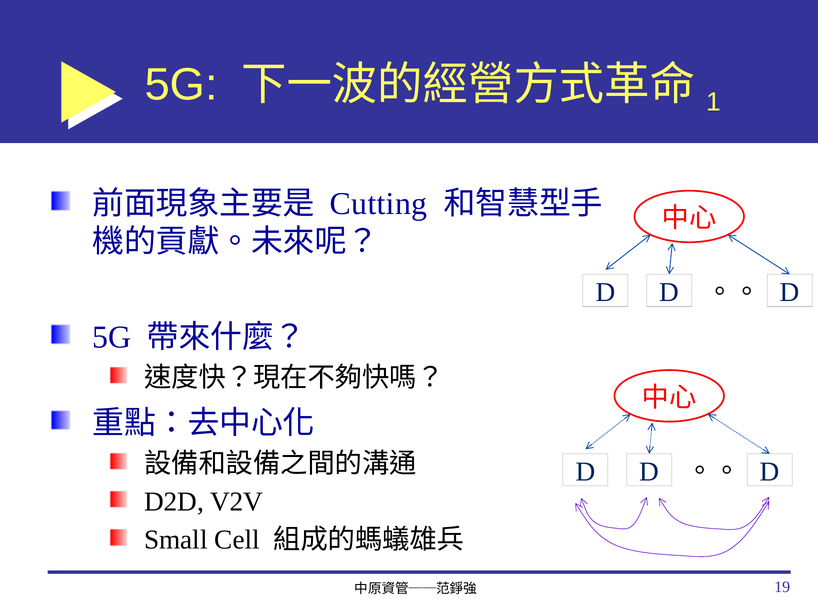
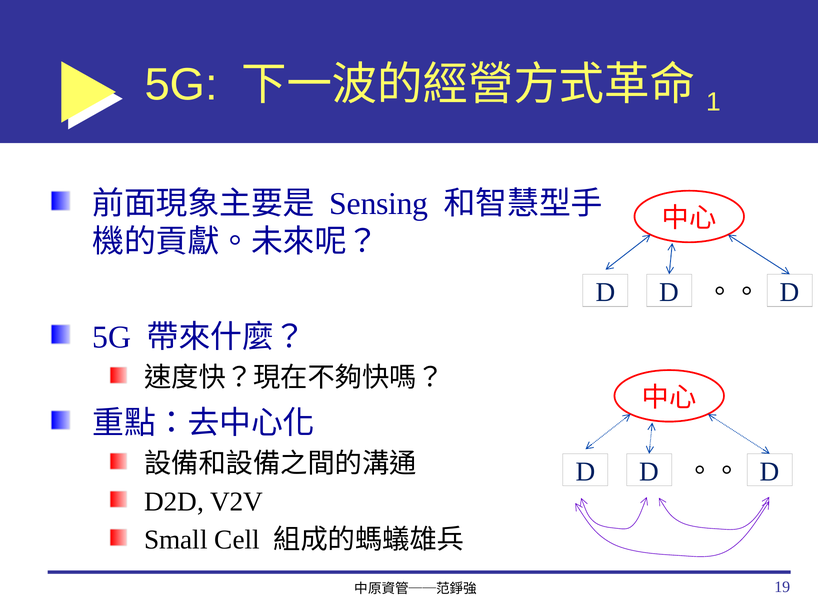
Cutting: Cutting -> Sensing
